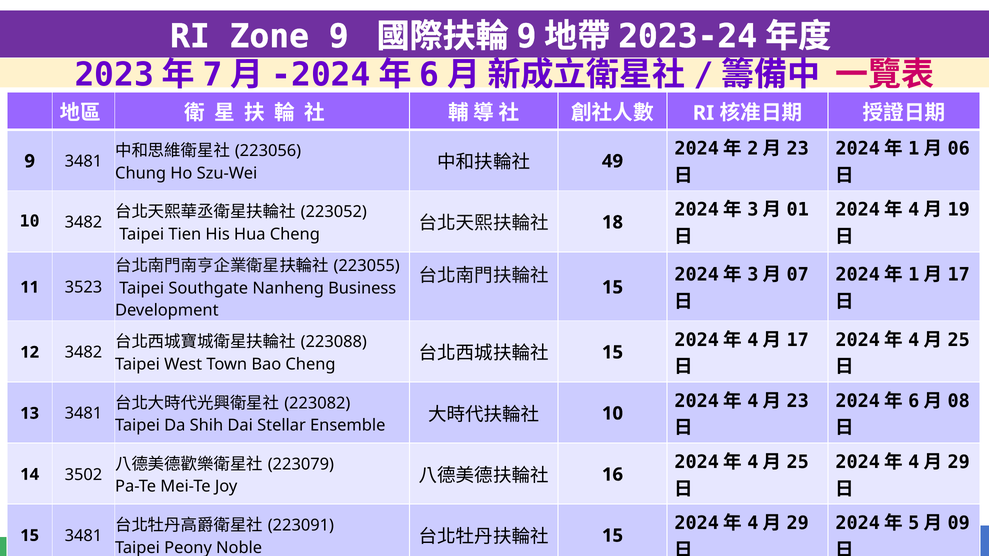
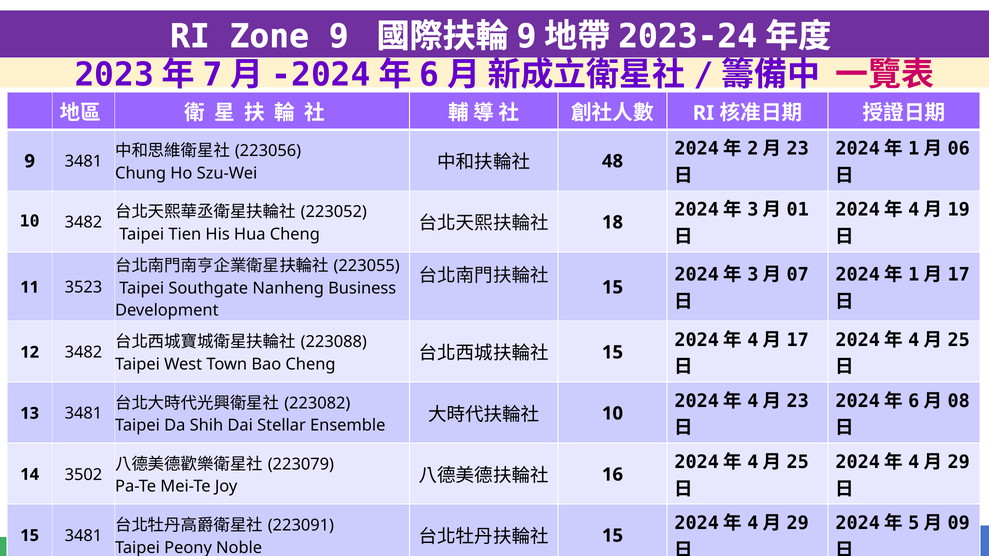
49: 49 -> 48
